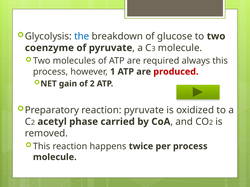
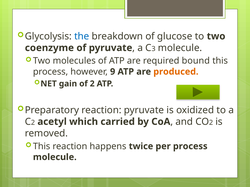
always: always -> bound
1: 1 -> 9
produced colour: red -> orange
phase: phase -> which
